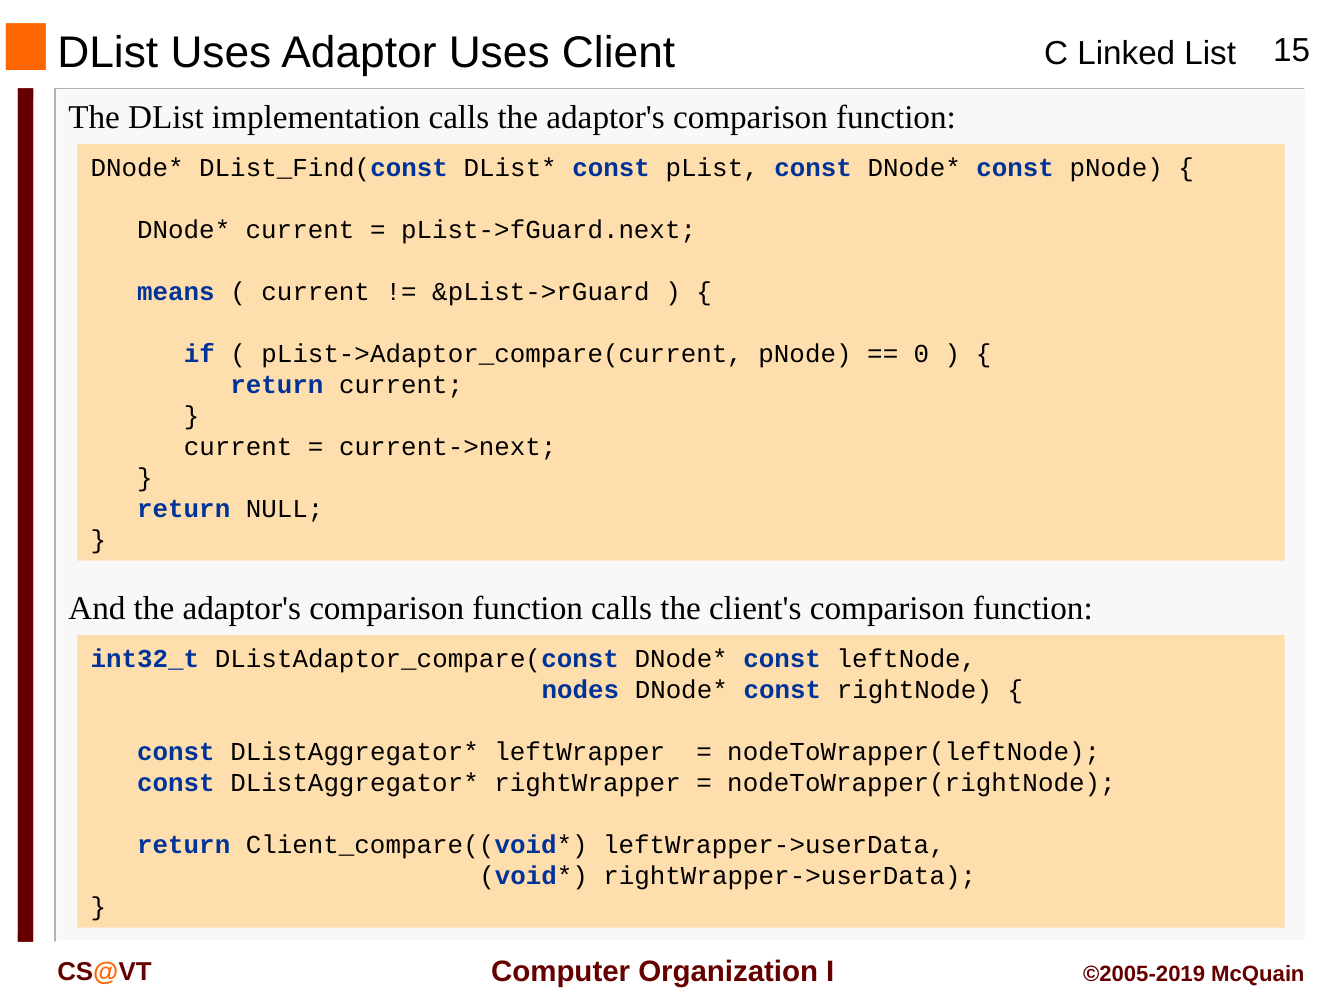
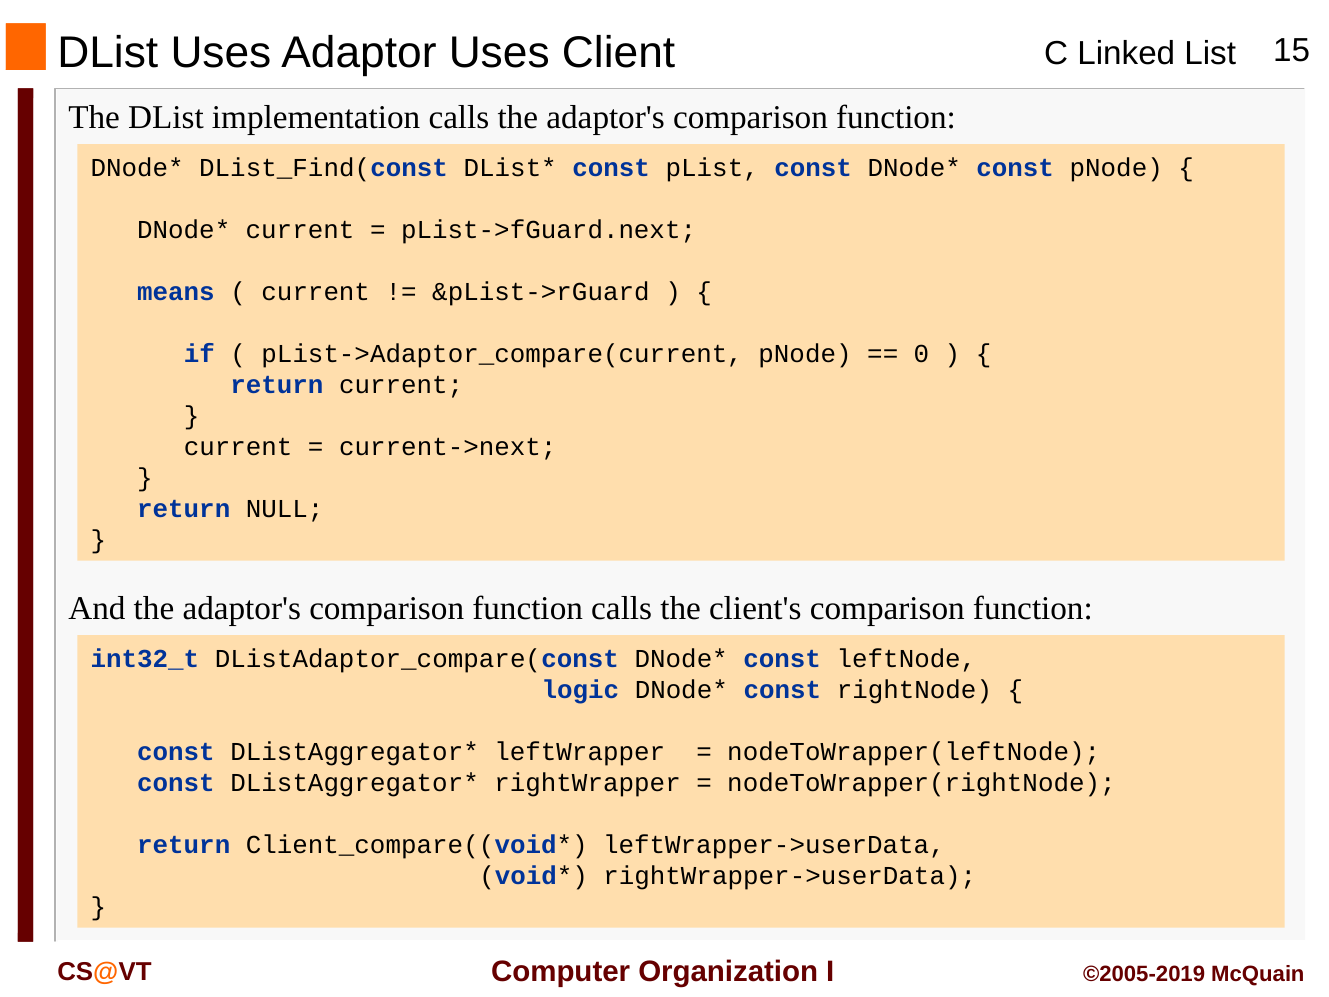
nodes: nodes -> logic
